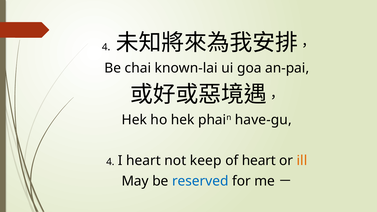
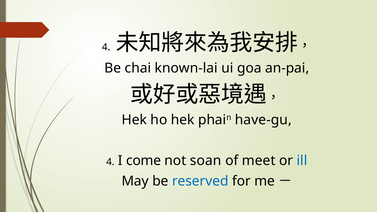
I heart: heart -> come
keep: keep -> soan
of heart: heart -> meet
ill colour: orange -> blue
